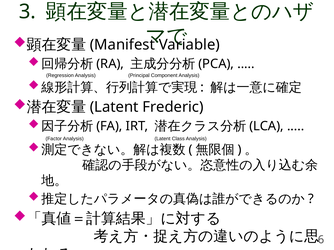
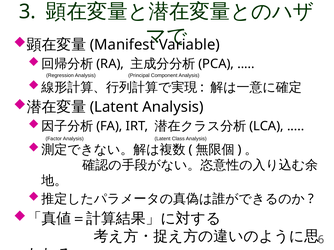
Latent Frederic: Frederic -> Analysis
